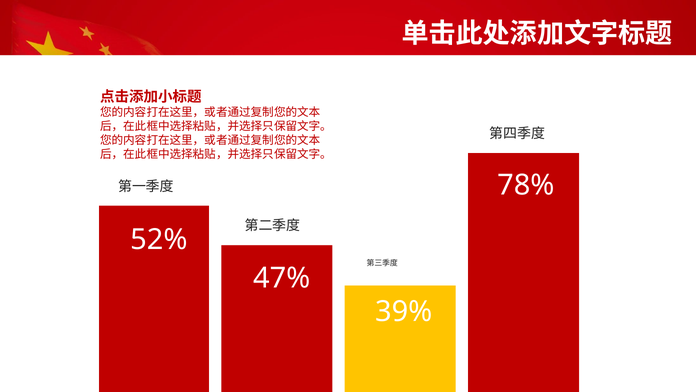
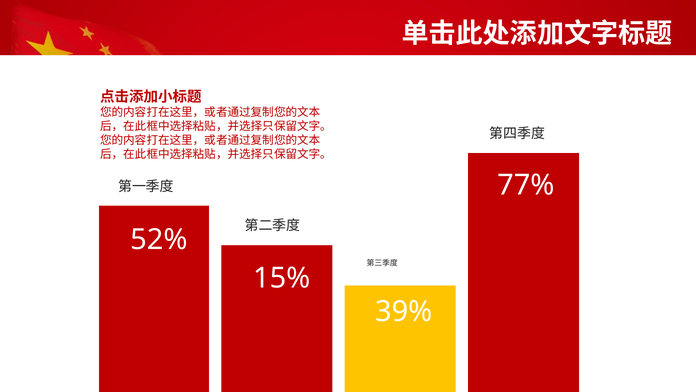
78%: 78% -> 77%
47%: 47% -> 15%
